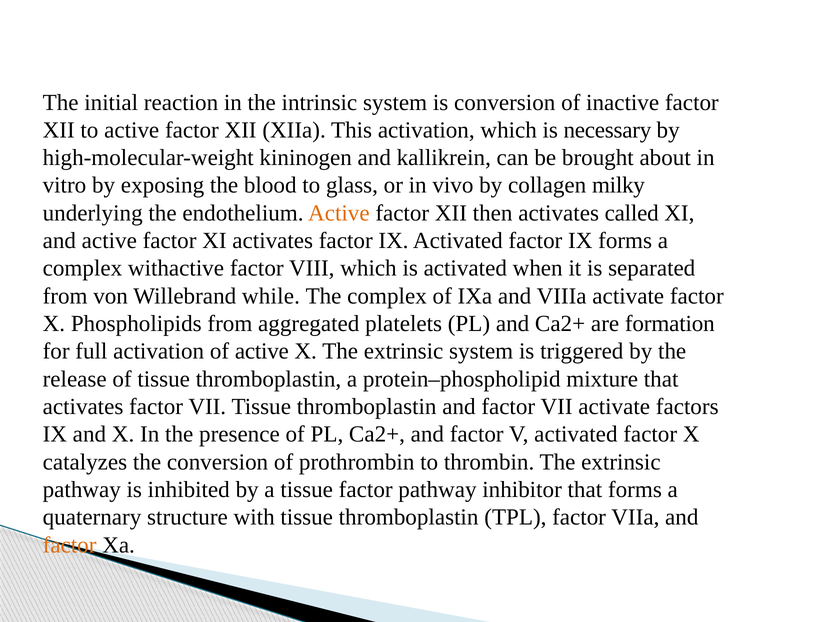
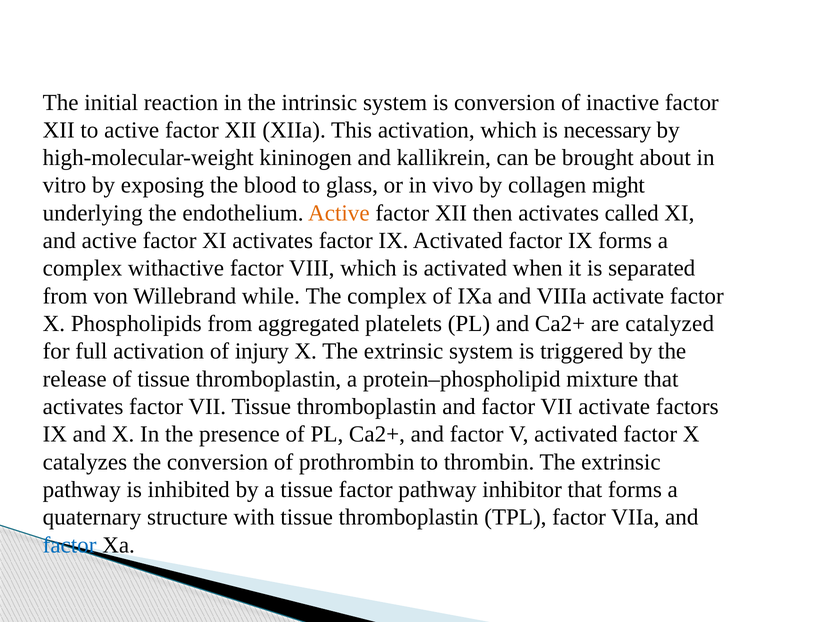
milky: milky -> might
formation: formation -> catalyzed
of active: active -> injury
factor at (70, 545) colour: orange -> blue
